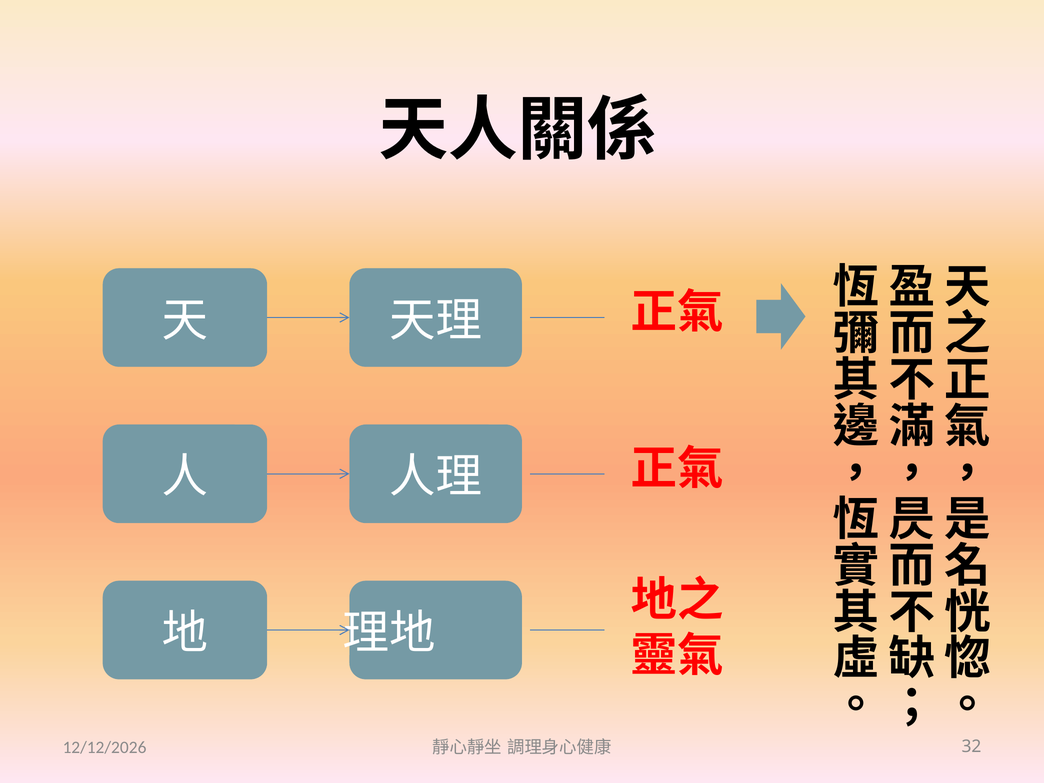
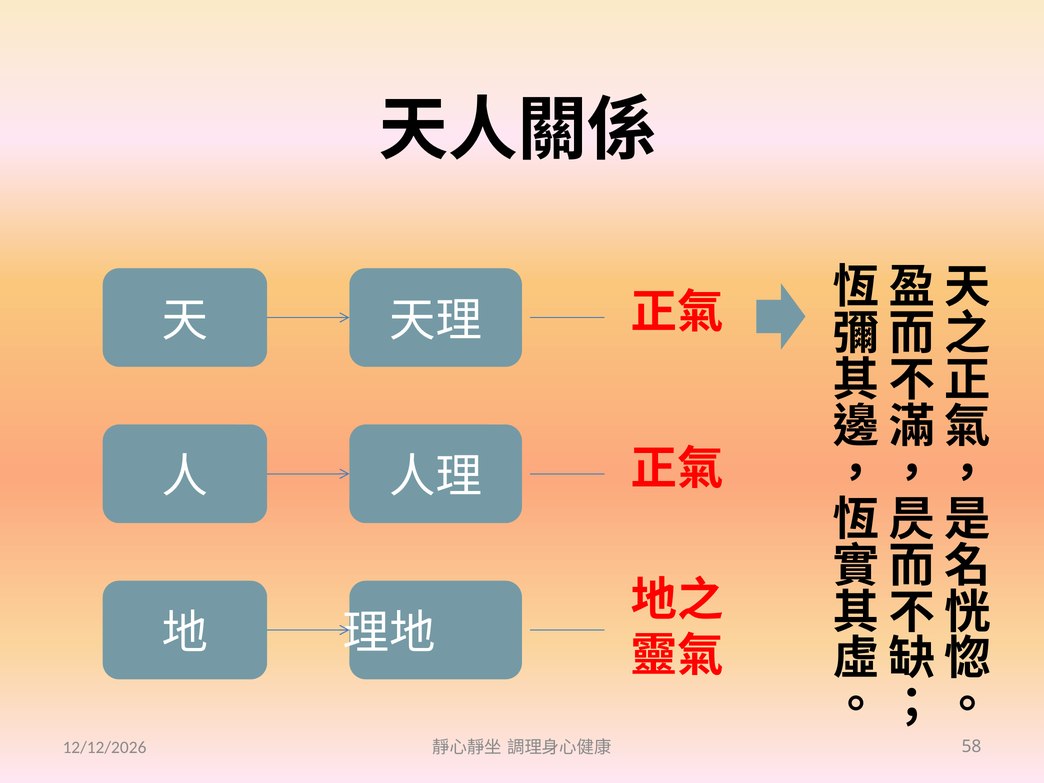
32: 32 -> 58
